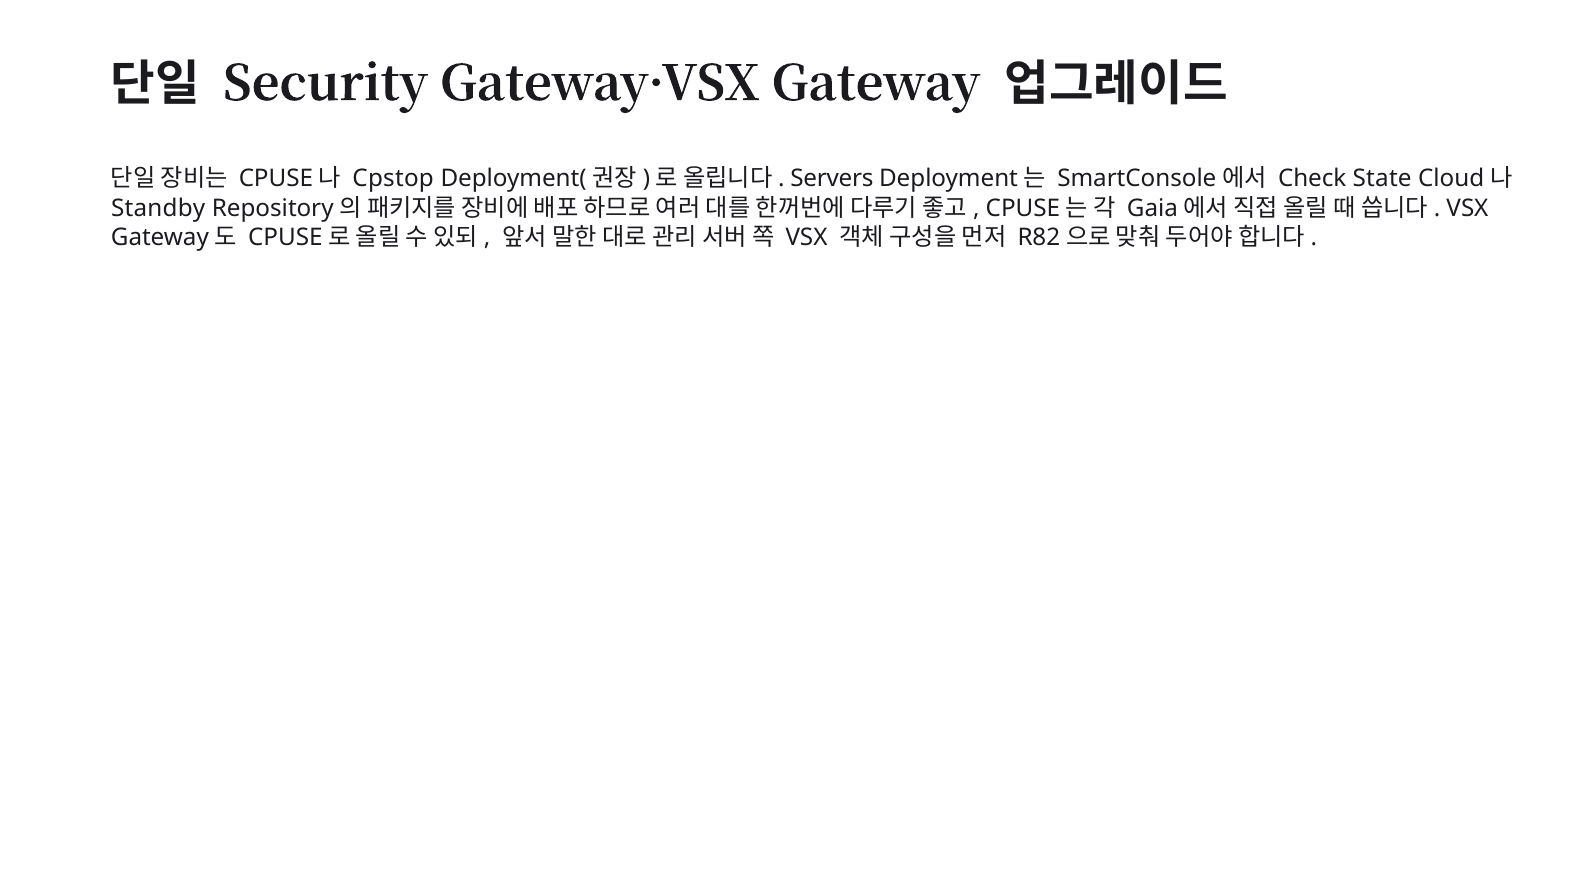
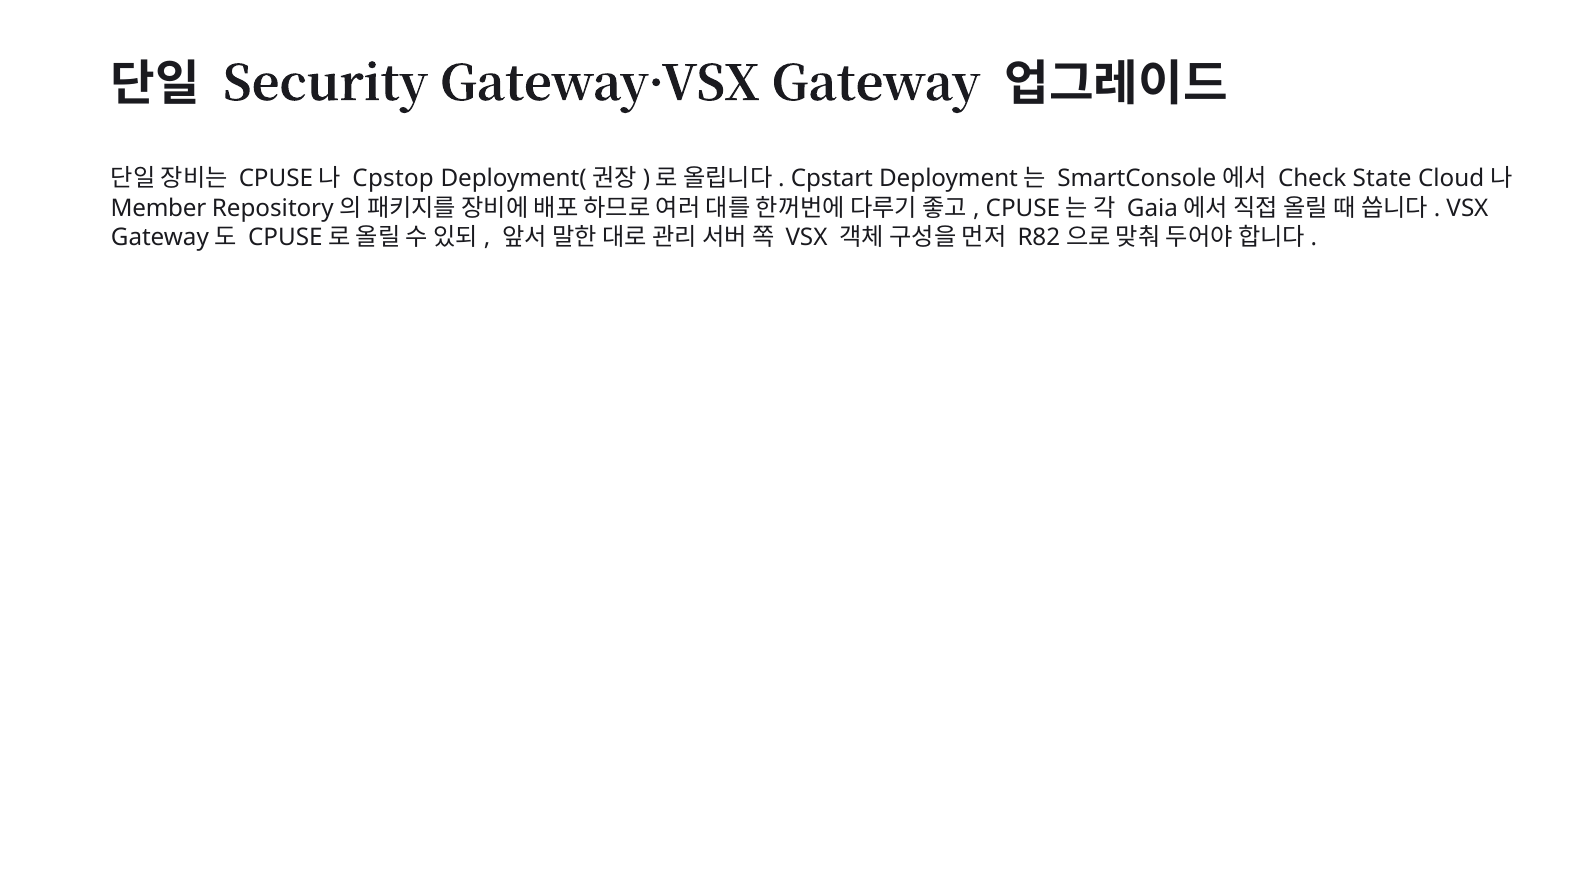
Servers: Servers -> Cpstart
Standby: Standby -> Member
